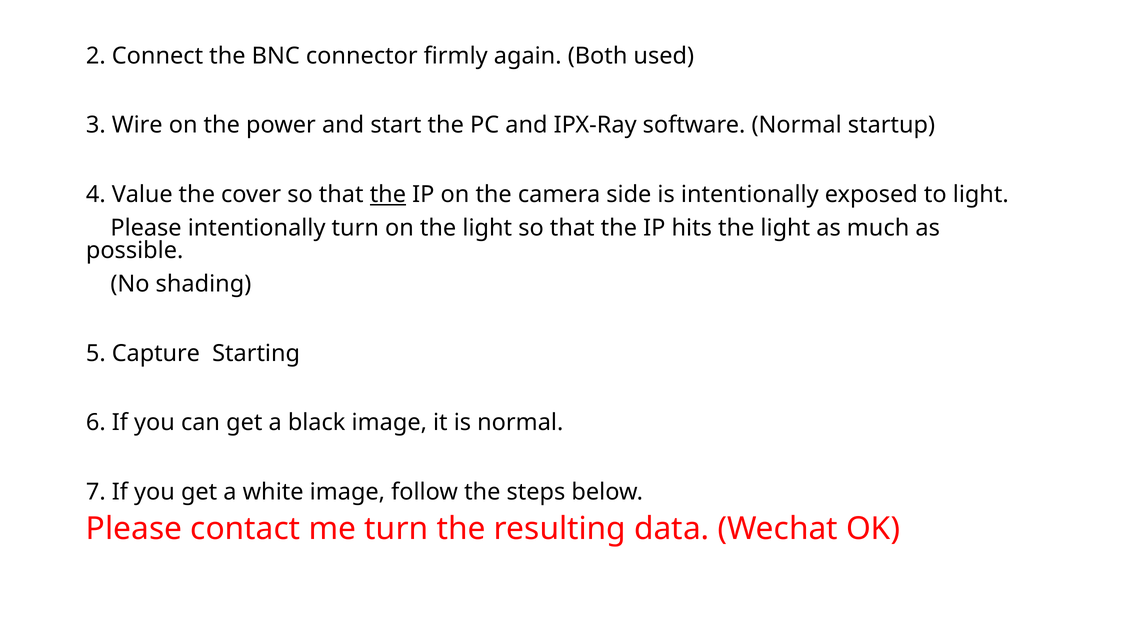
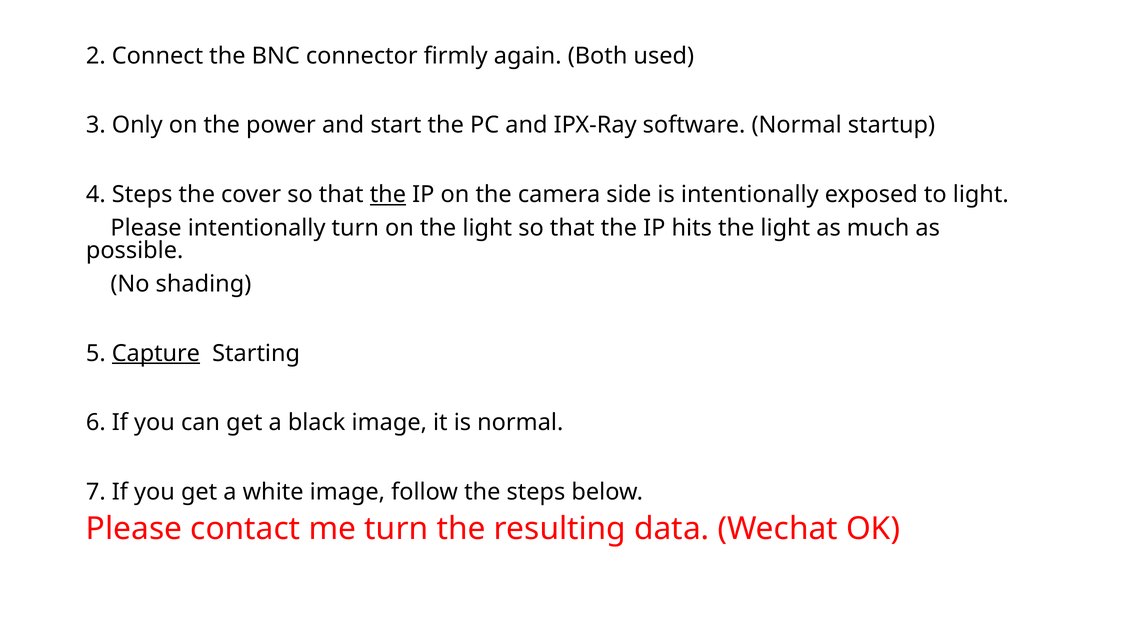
Wire: Wire -> Only
4 Value: Value -> Steps
Capture underline: none -> present
